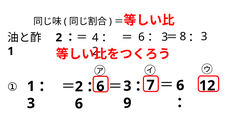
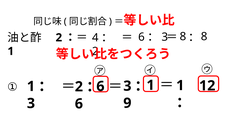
8 3: 3 -> 8
6 at (180, 85): 6 -> 1
7 at (151, 85): 7 -> 1
